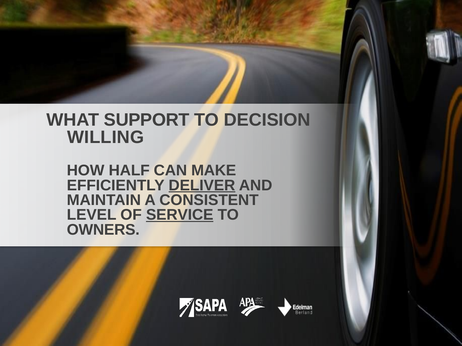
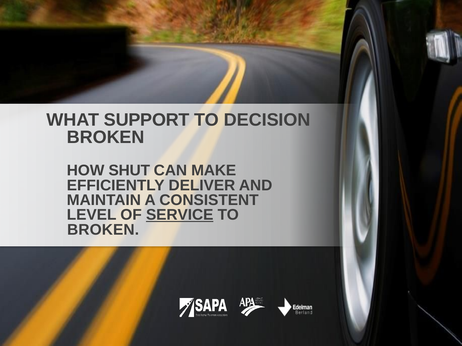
WILLING at (106, 137): WILLING -> BROKEN
HALF: HALF -> SHUT
DELIVER underline: present -> none
OWNERS at (103, 230): OWNERS -> BROKEN
